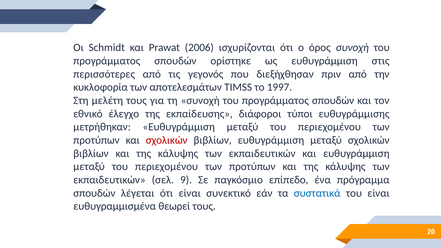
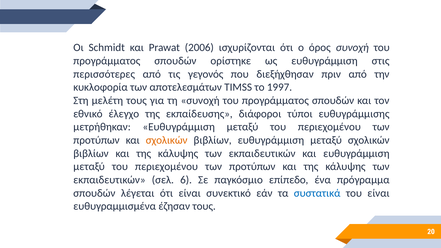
σχολικών at (167, 140) colour: red -> orange
9: 9 -> 6
θεωρεί: θεωρεί -> έζησαν
